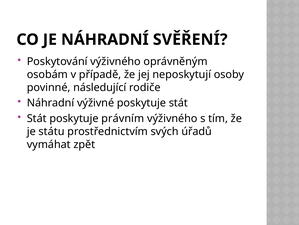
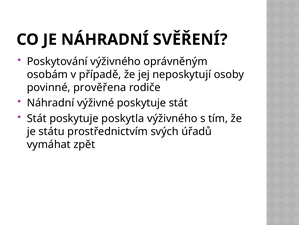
následující: následující -> prověřena
právním: právním -> poskytla
